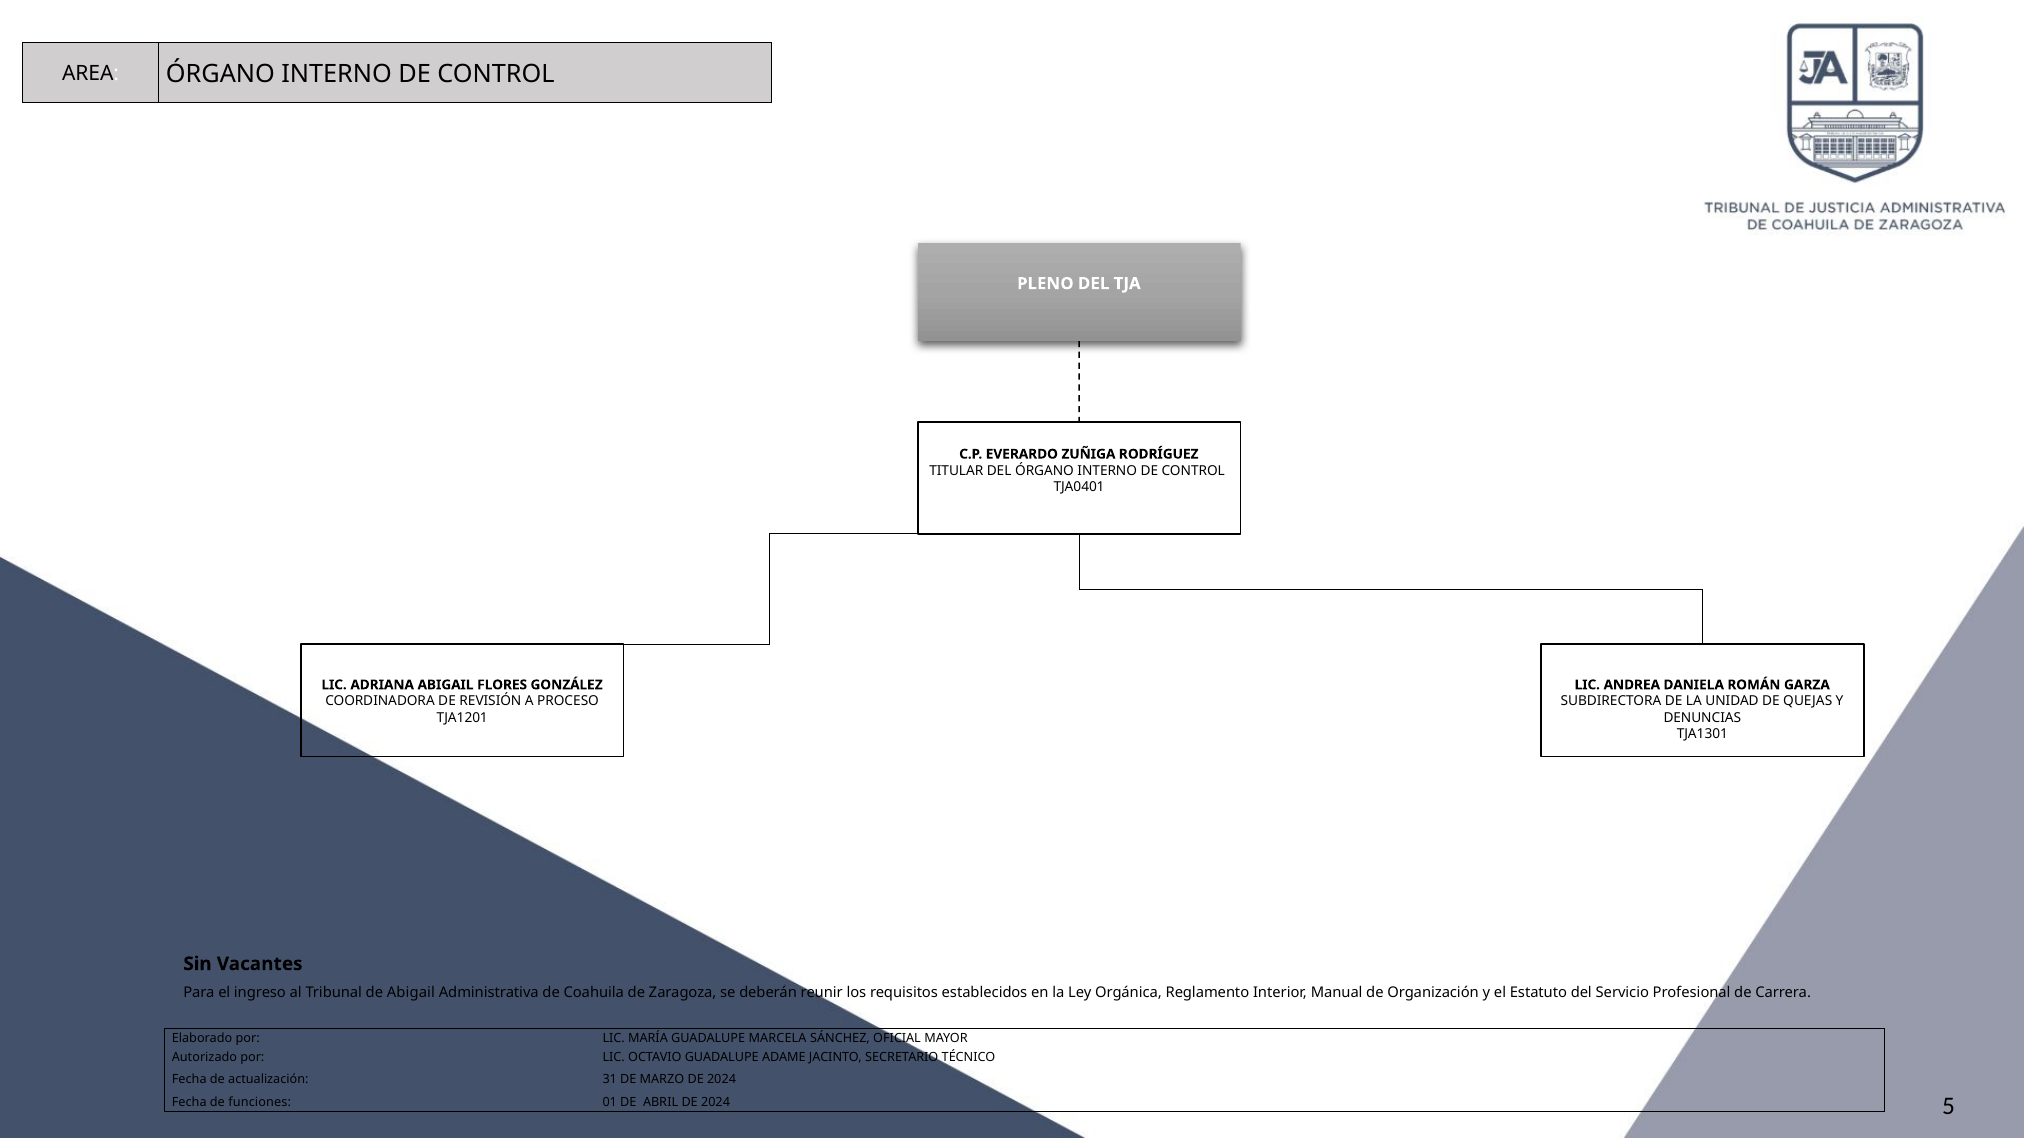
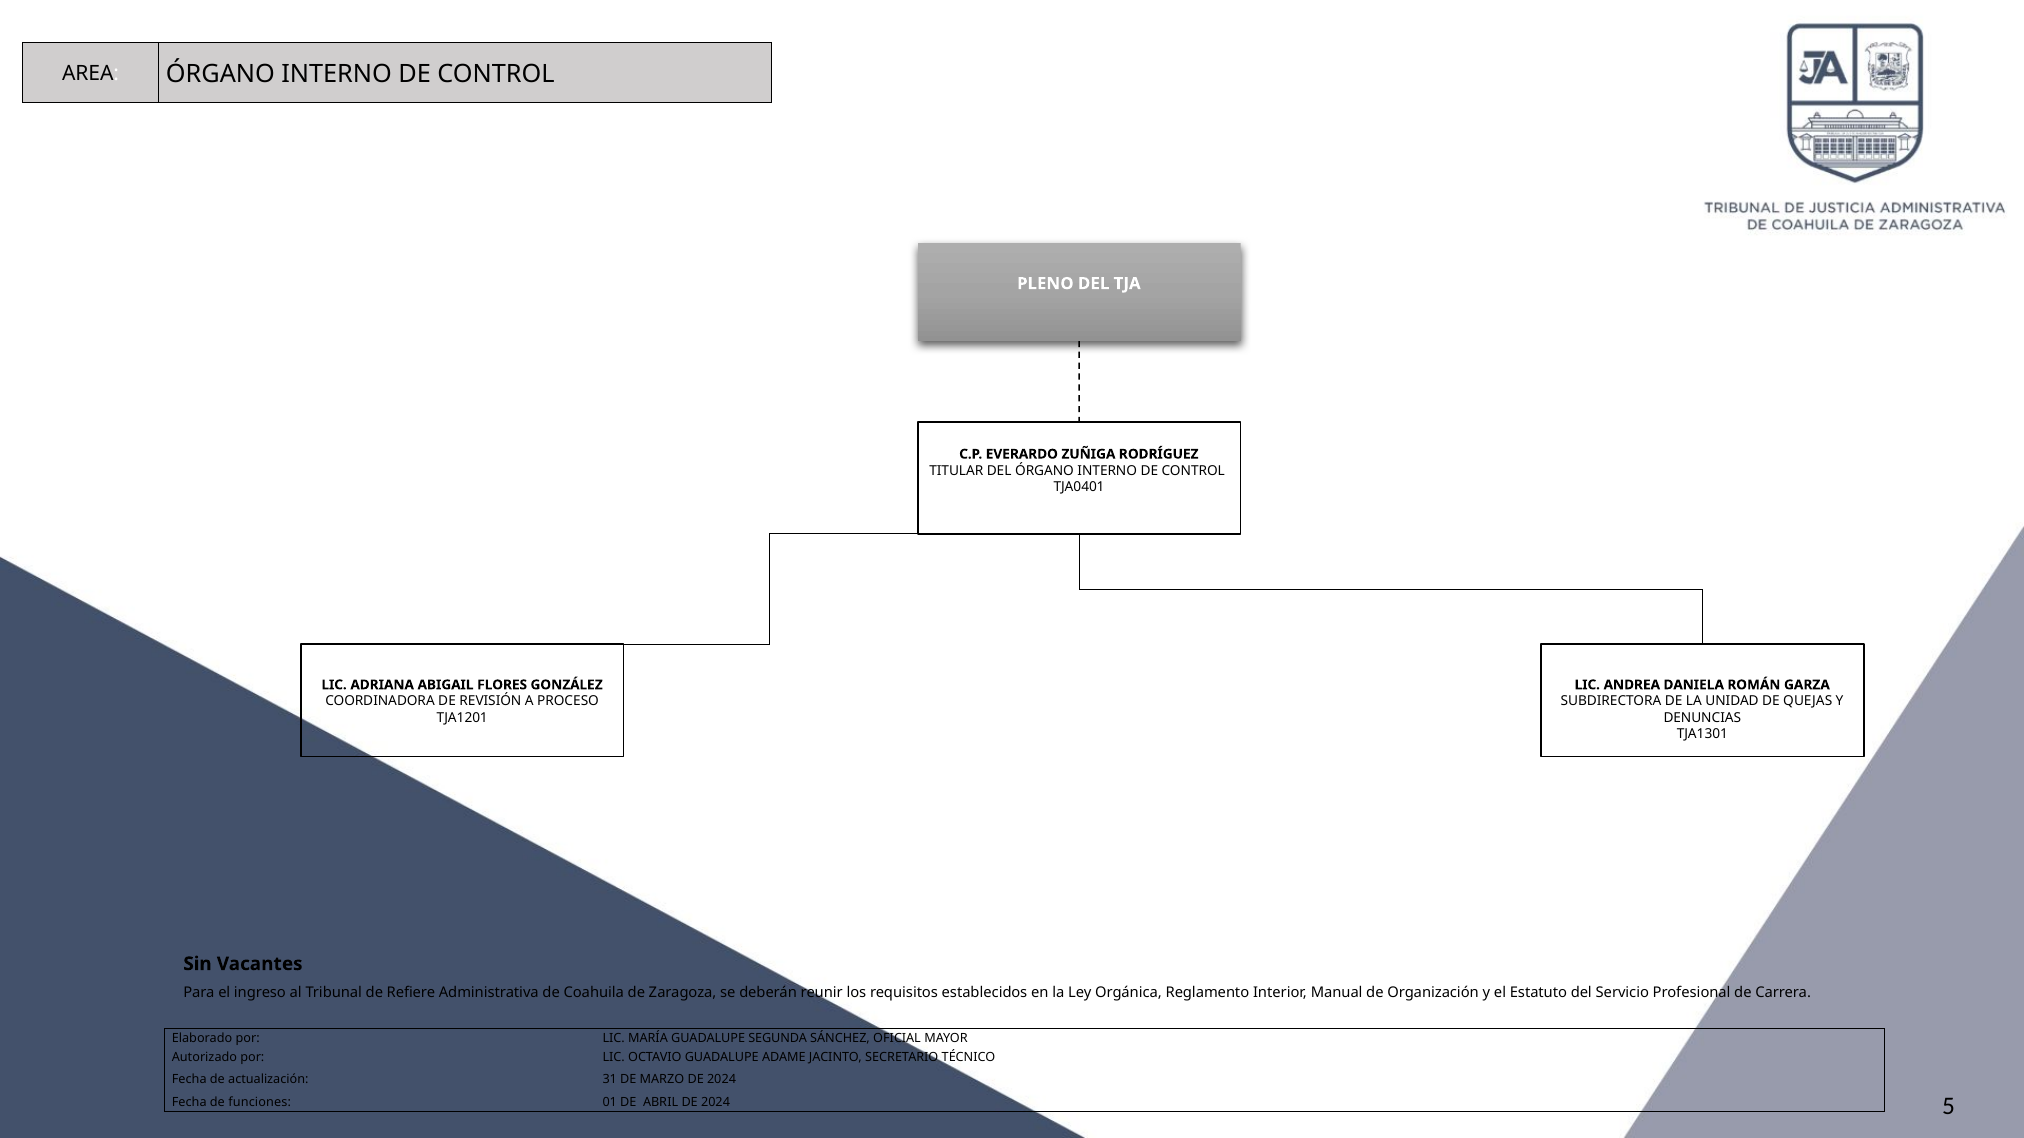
de Abigail: Abigail -> Refiere
MARCELA: MARCELA -> SEGUNDA
